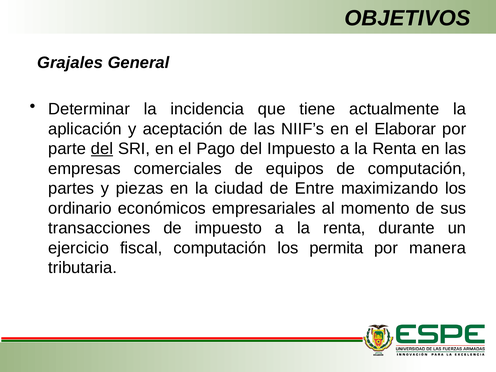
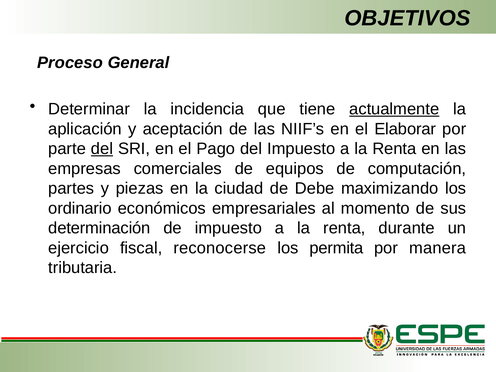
Grajales: Grajales -> Proceso
actualmente underline: none -> present
Entre: Entre -> Debe
transacciones: transacciones -> determinación
fiscal computación: computación -> reconocerse
